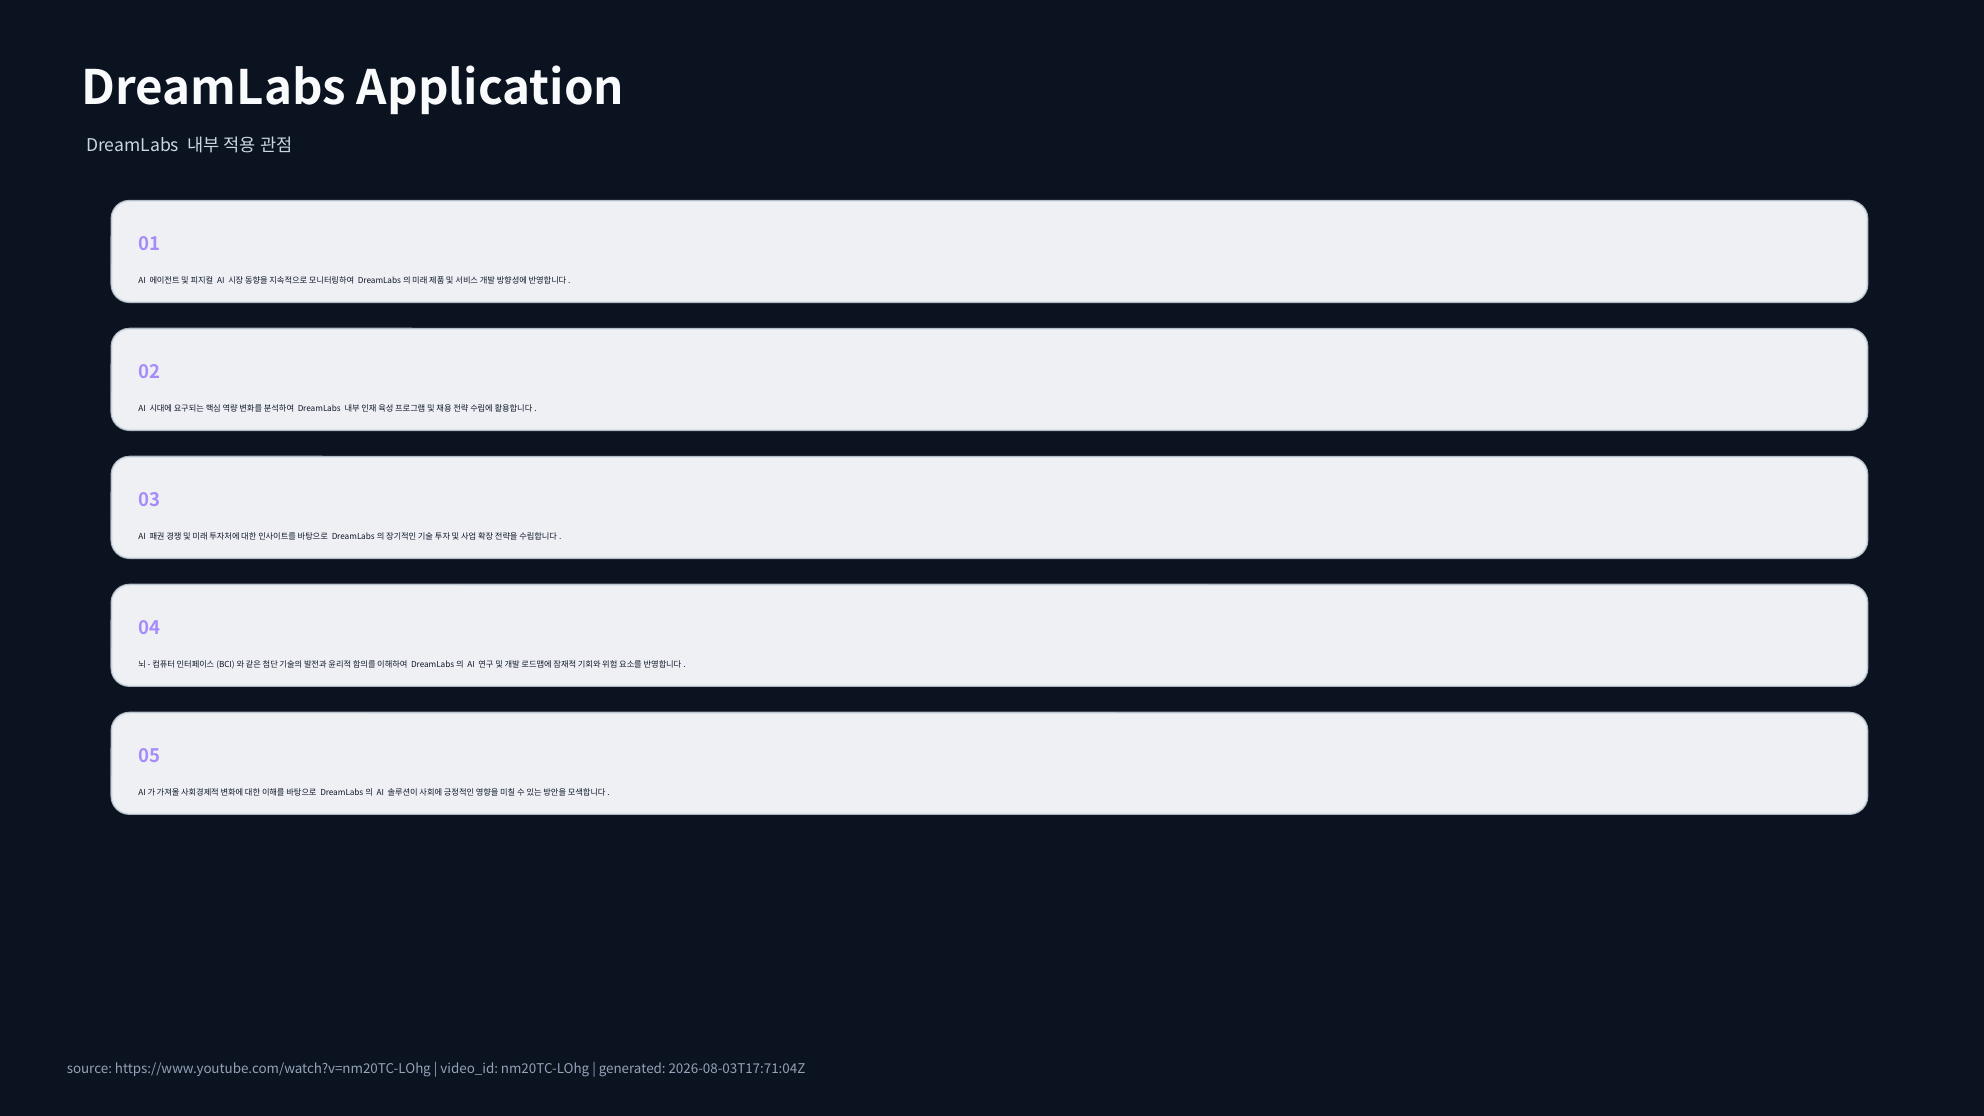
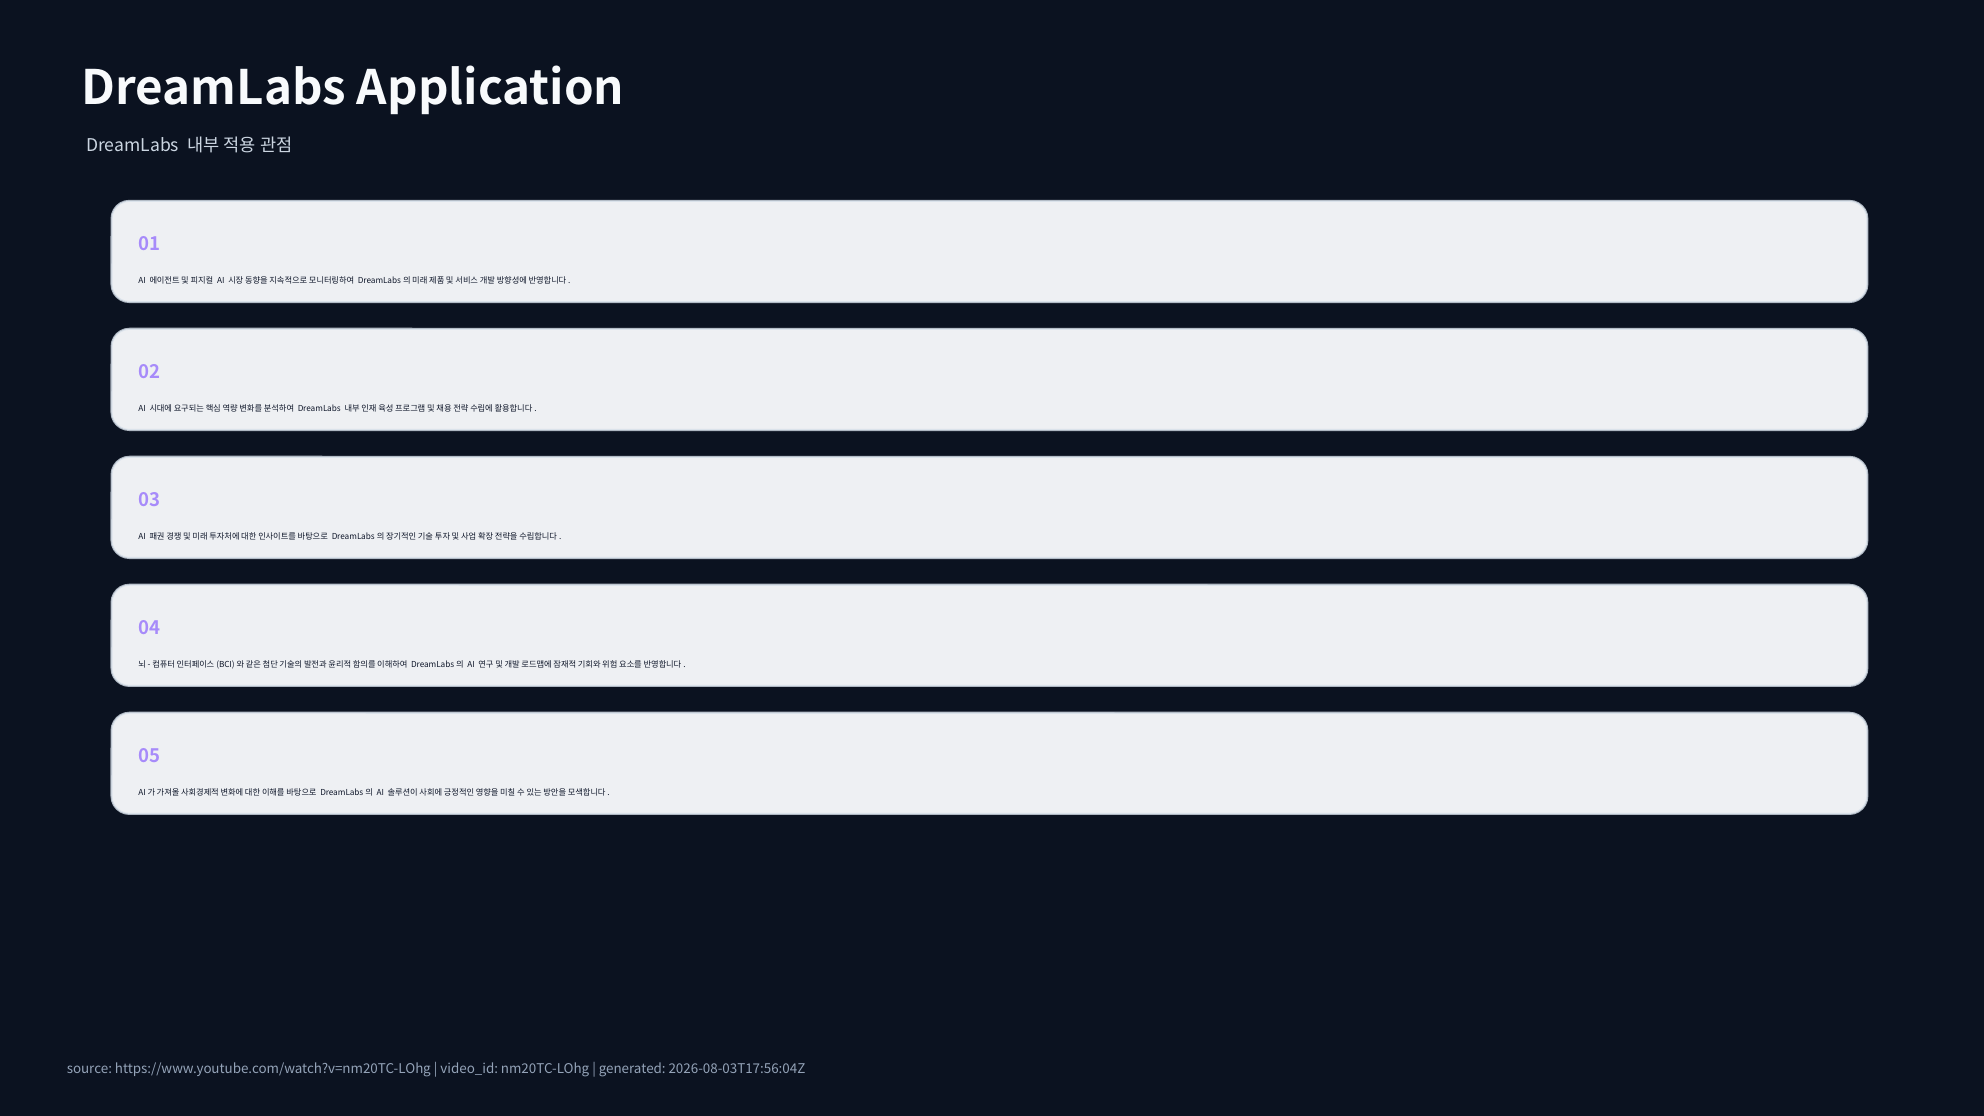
2026-08-03T17:71:04Z: 2026-08-03T17:71:04Z -> 2026-08-03T17:56:04Z
